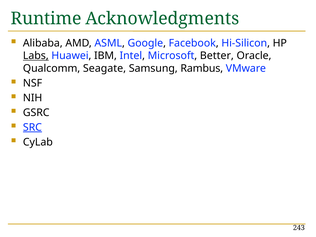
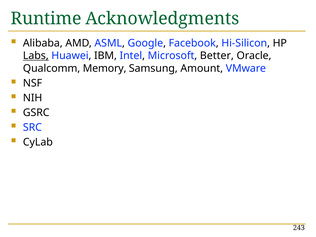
Seagate: Seagate -> Memory
Rambus: Rambus -> Amount
SRC underline: present -> none
